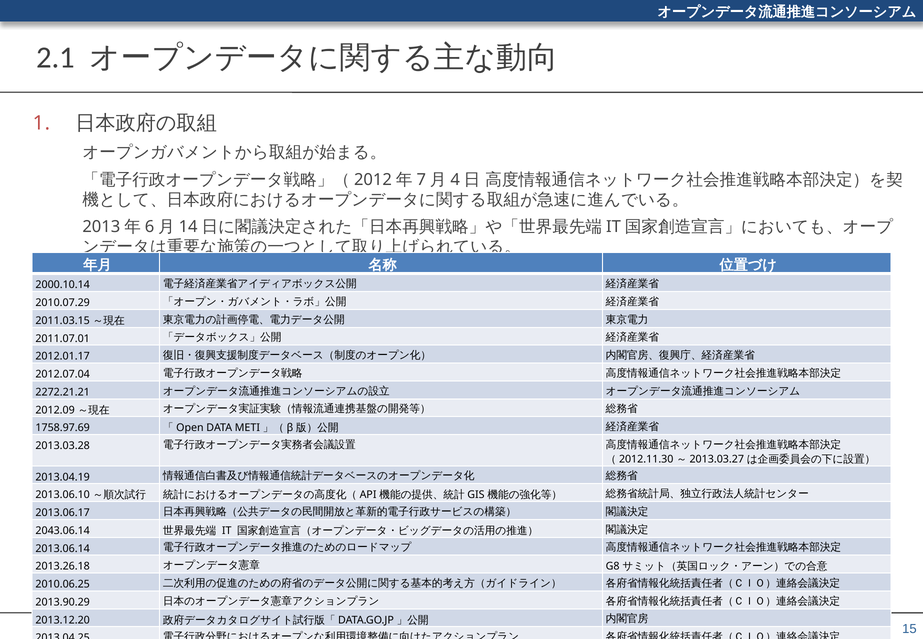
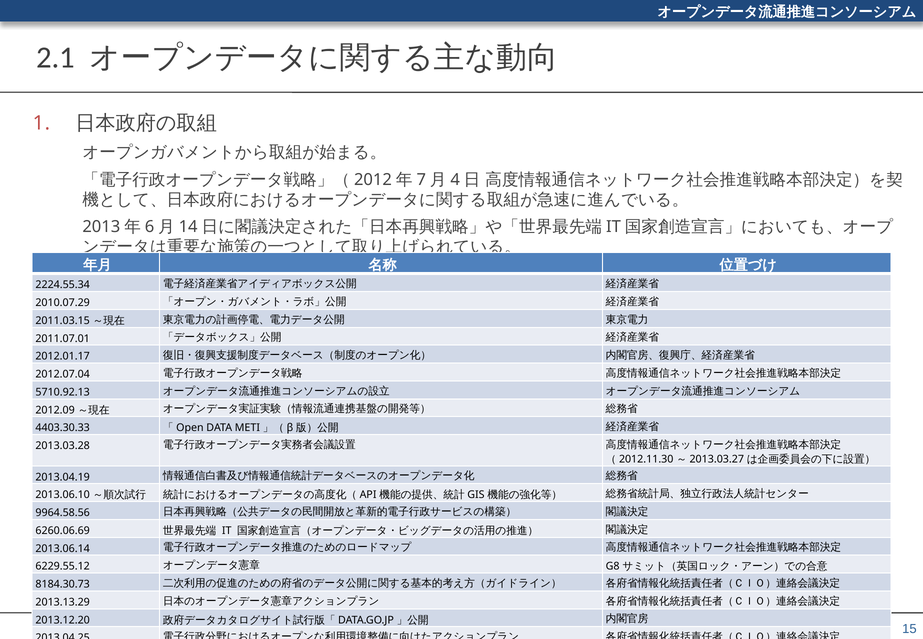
2000.10.14: 2000.10.14 -> 2224.55.34
2272.21.21: 2272.21.21 -> 5710.92.13
1758.97.69: 1758.97.69 -> 4403.30.33
2013.06.17: 2013.06.17 -> 9964.58.56
2043.06.14: 2043.06.14 -> 6260.06.69
2013.26.18: 2013.26.18 -> 6229.55.12
2010.06.25: 2010.06.25 -> 8184.30.73
2013.90.29: 2013.90.29 -> 2013.13.29
